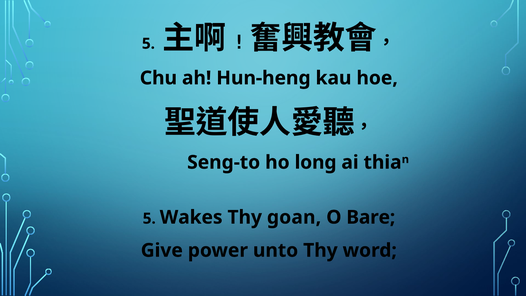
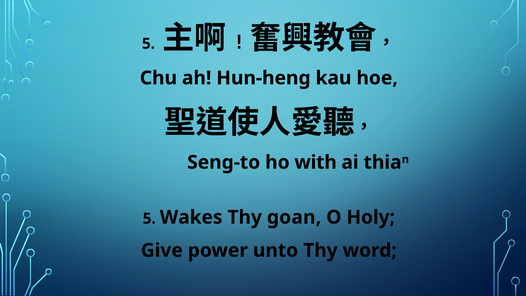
long: long -> with
Bare: Bare -> Holy
